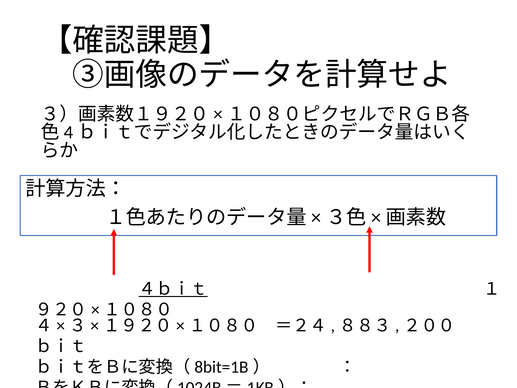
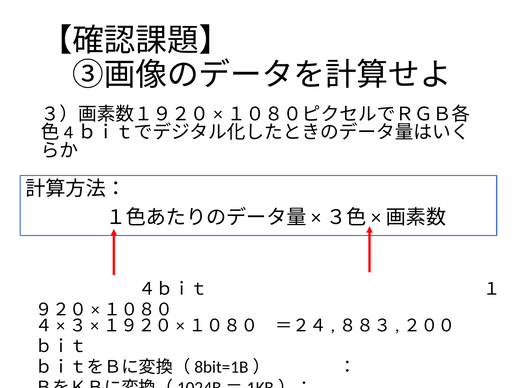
４ｂｉｔ underline: present -> none
